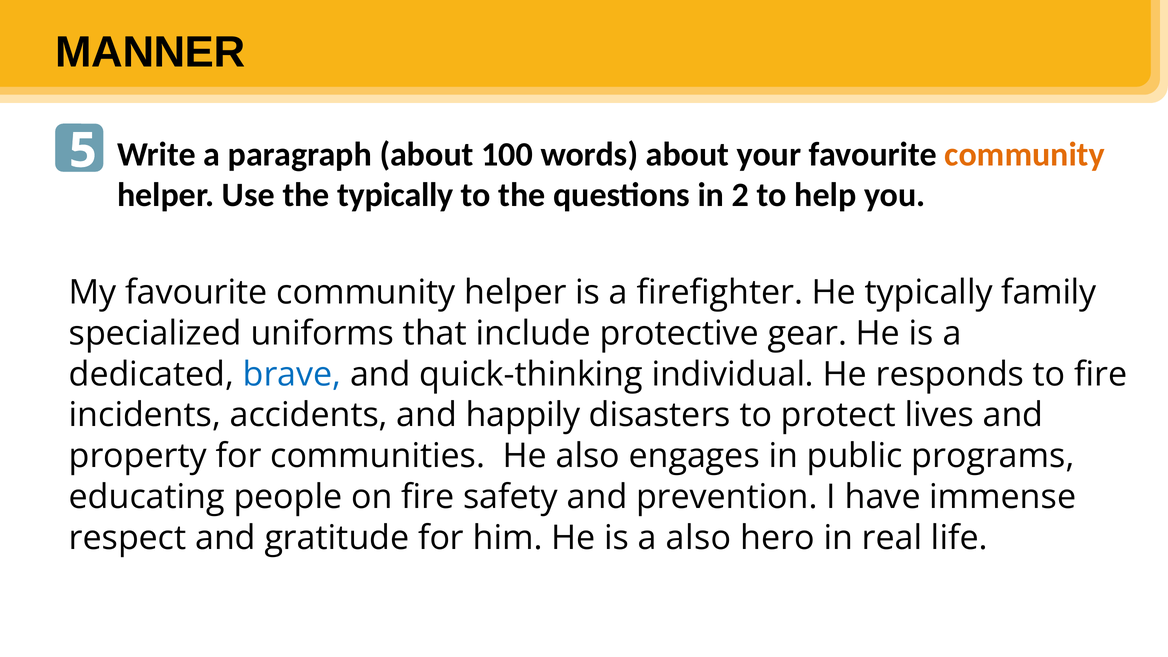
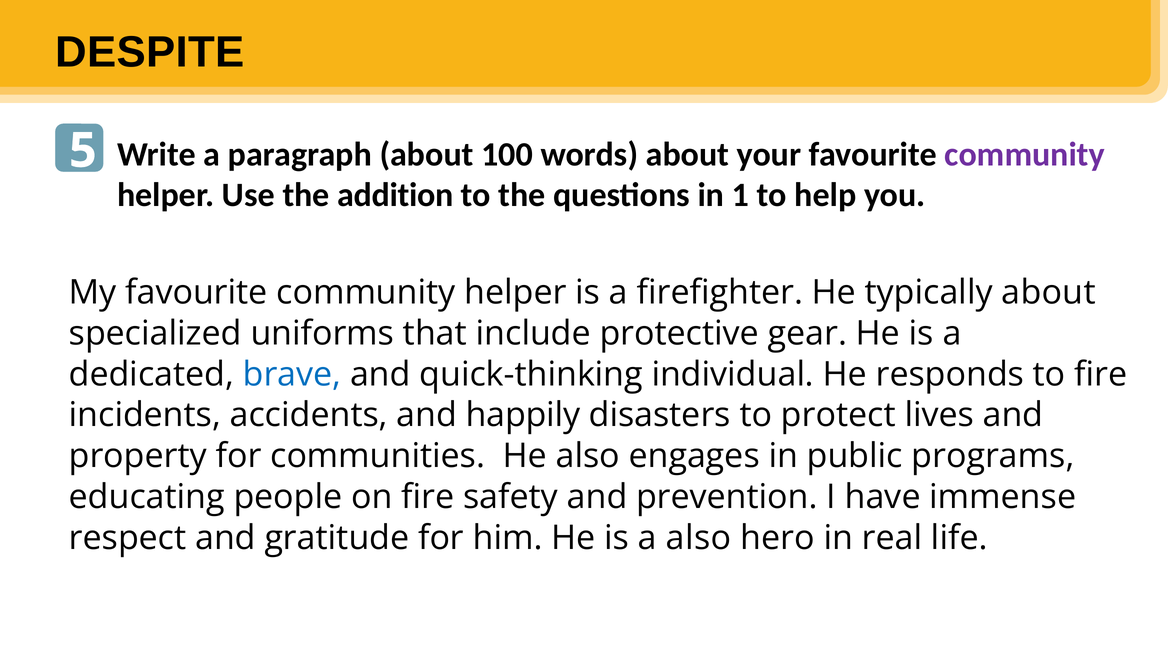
MANNER: MANNER -> DESPITE
community at (1025, 154) colour: orange -> purple
the typically: typically -> addition
2: 2 -> 1
typically family: family -> about
